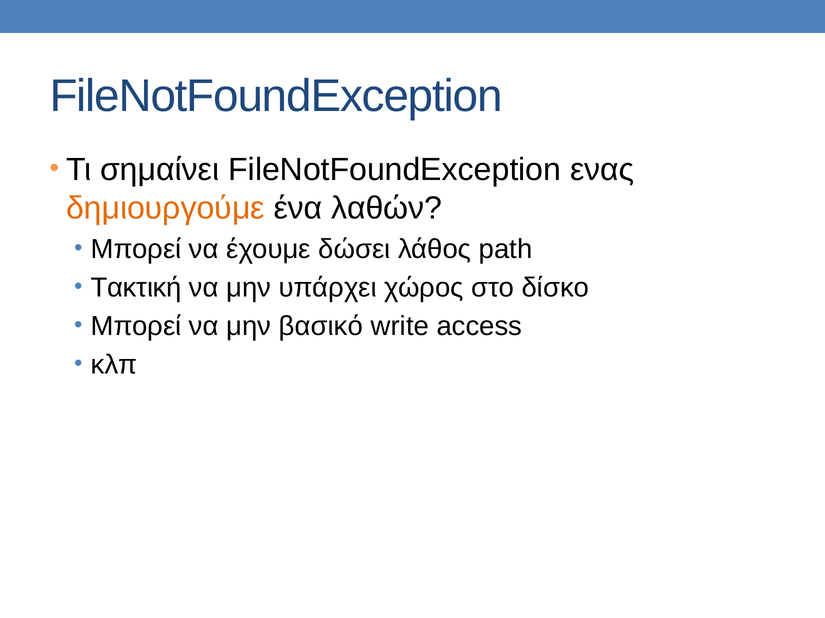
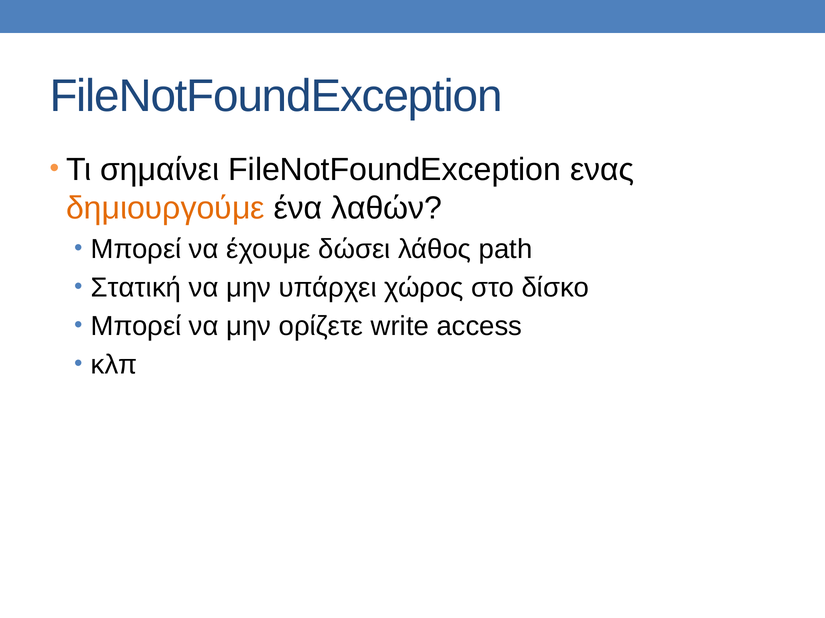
Τακτική: Τακτική -> Στατική
βασικό: βασικό -> ορίζετε
